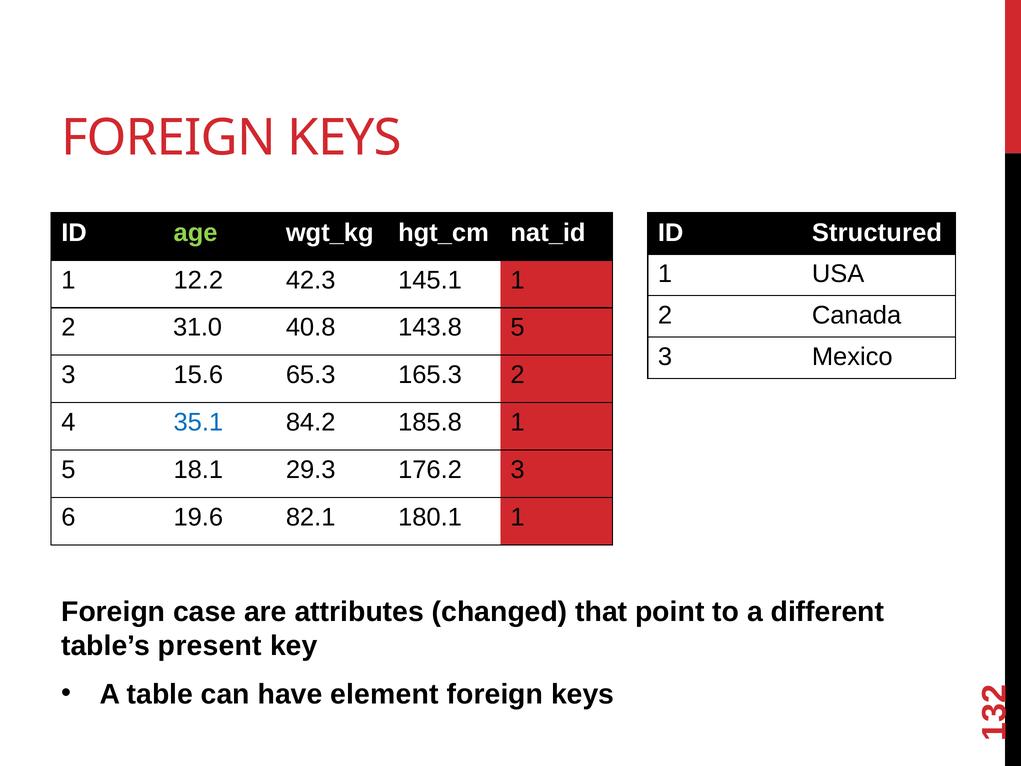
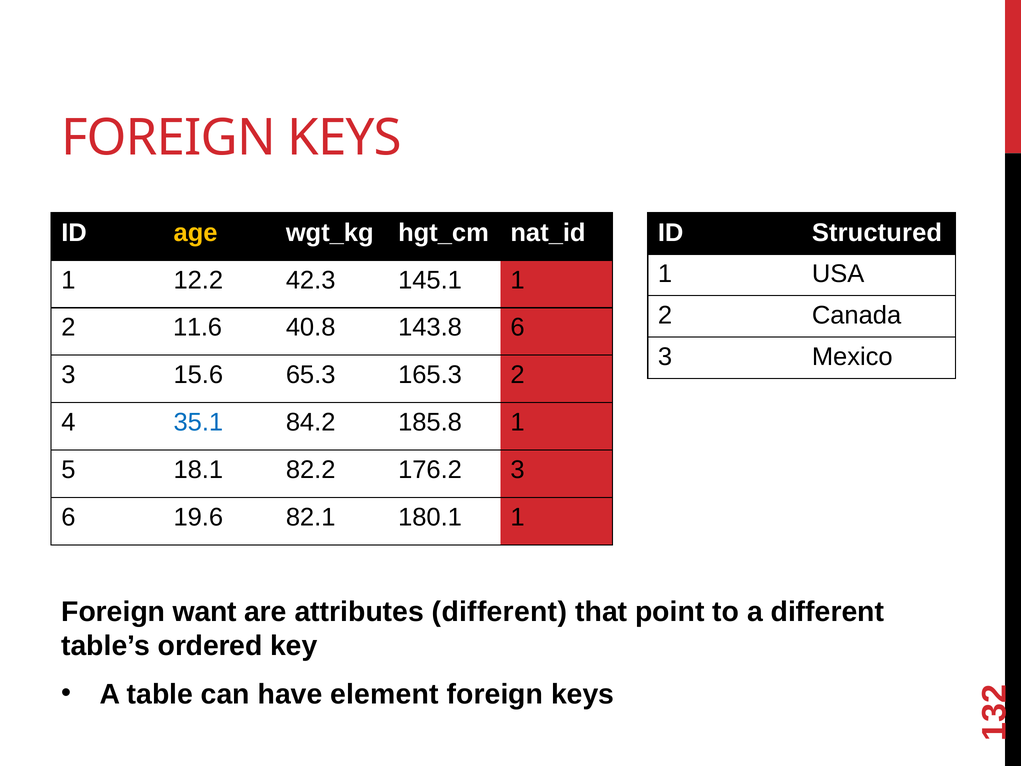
age colour: light green -> yellow
31.0: 31.0 -> 11.6
143.8 5: 5 -> 6
29.3: 29.3 -> 82.2
case: case -> want
attributes changed: changed -> different
present: present -> ordered
